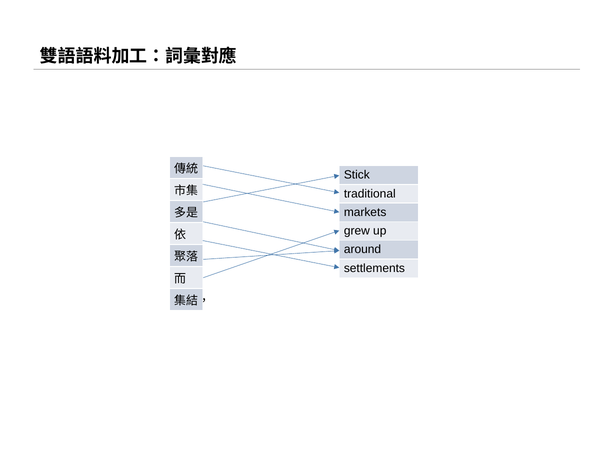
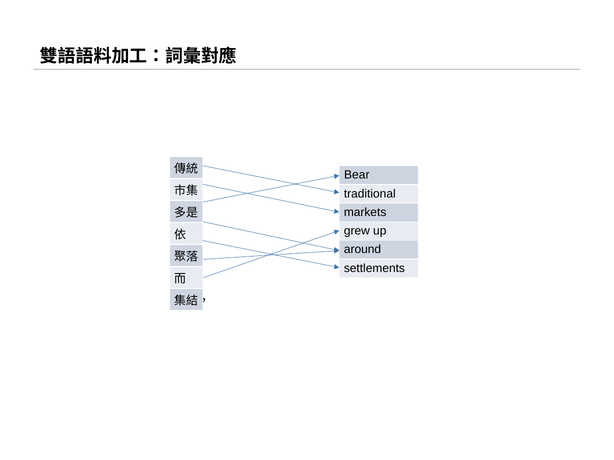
Stick: Stick -> Bear
